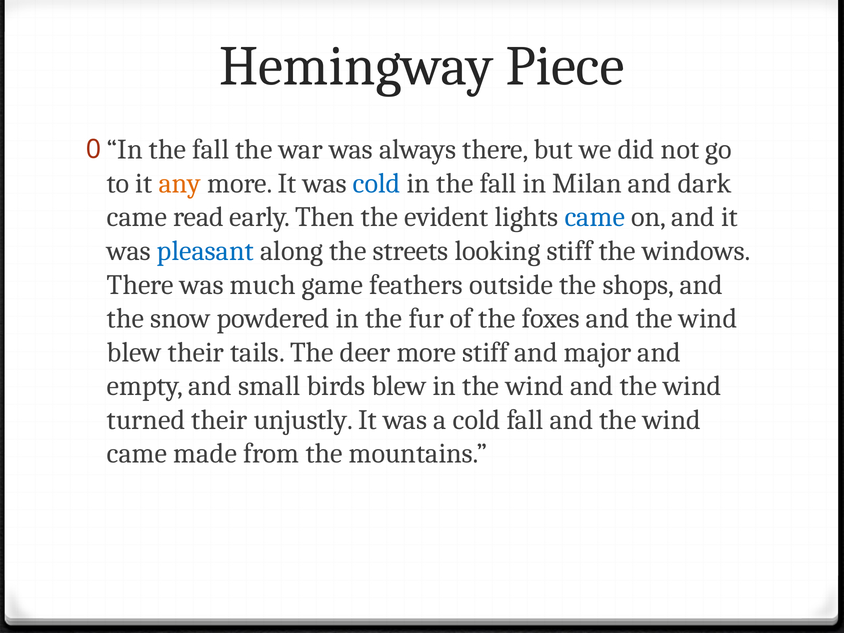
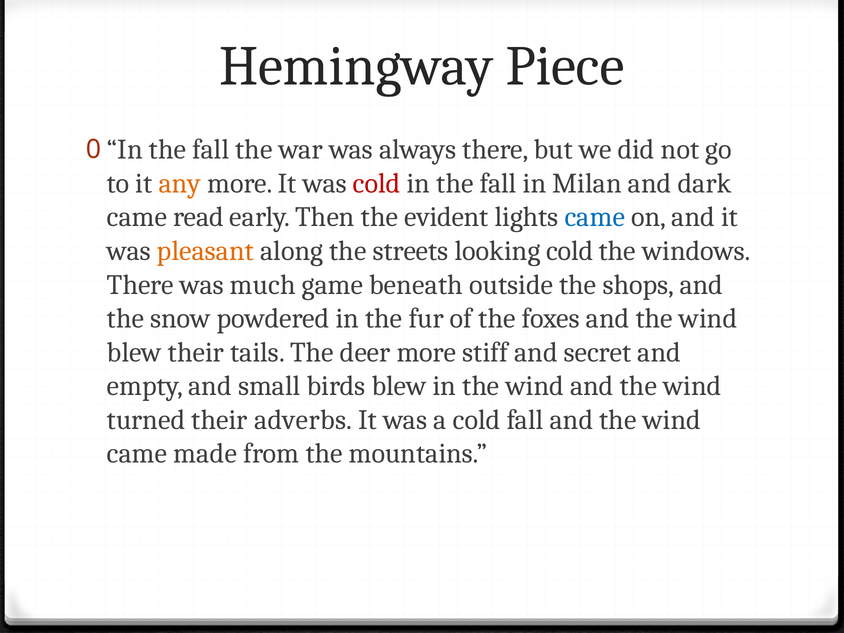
cold at (377, 183) colour: blue -> red
pleasant colour: blue -> orange
looking stiff: stiff -> cold
feathers: feathers -> beneath
major: major -> secret
unjustly: unjustly -> adverbs
